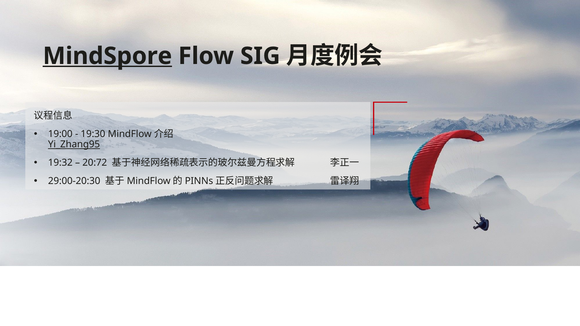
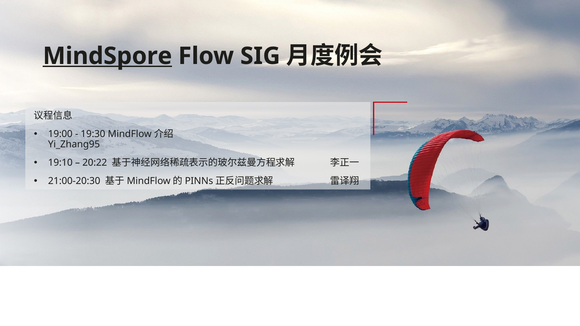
Yi_Zhang95 underline: present -> none
19:32: 19:32 -> 19:10
20:72: 20:72 -> 20:22
29:00-20:30: 29:00-20:30 -> 21:00-20:30
